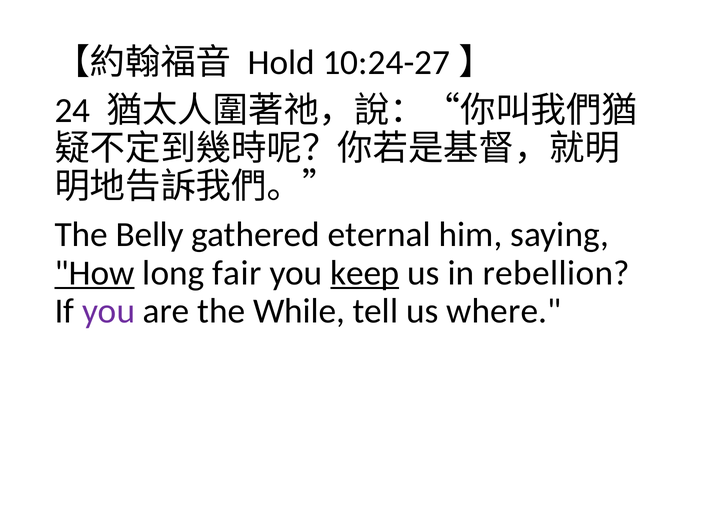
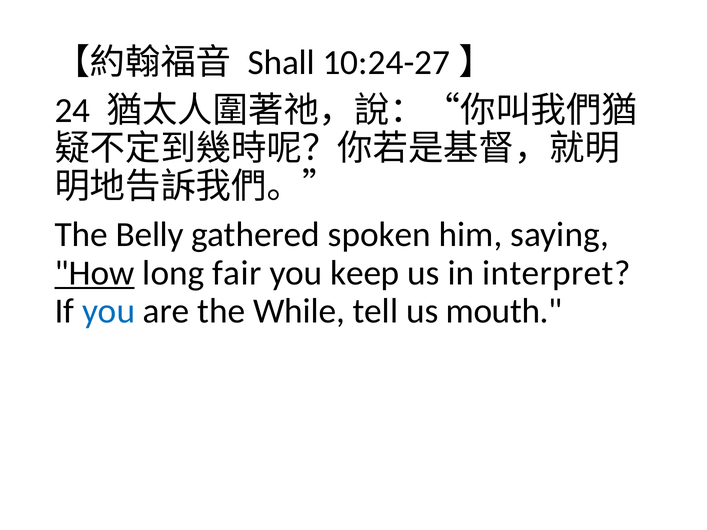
Hold: Hold -> Shall
eternal: eternal -> spoken
keep underline: present -> none
rebellion: rebellion -> interpret
you at (109, 311) colour: purple -> blue
where: where -> mouth
